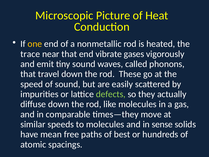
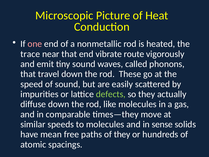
one colour: yellow -> pink
gases: gases -> route
of best: best -> they
